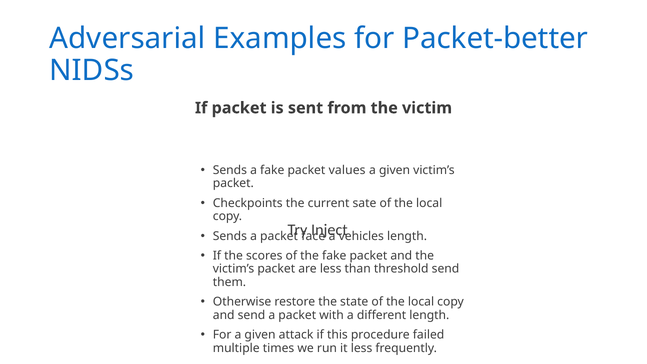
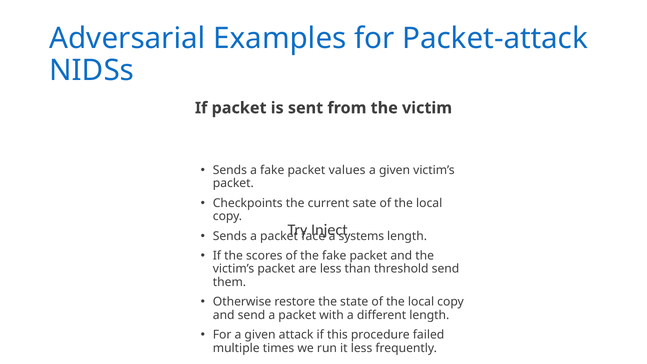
Packet-better: Packet-better -> Packet-attack
vehicles: vehicles -> systems
